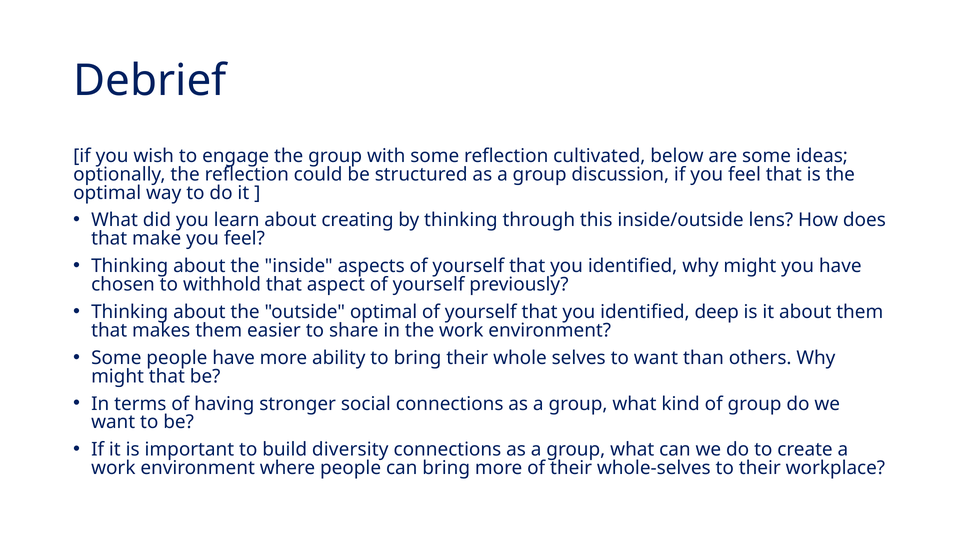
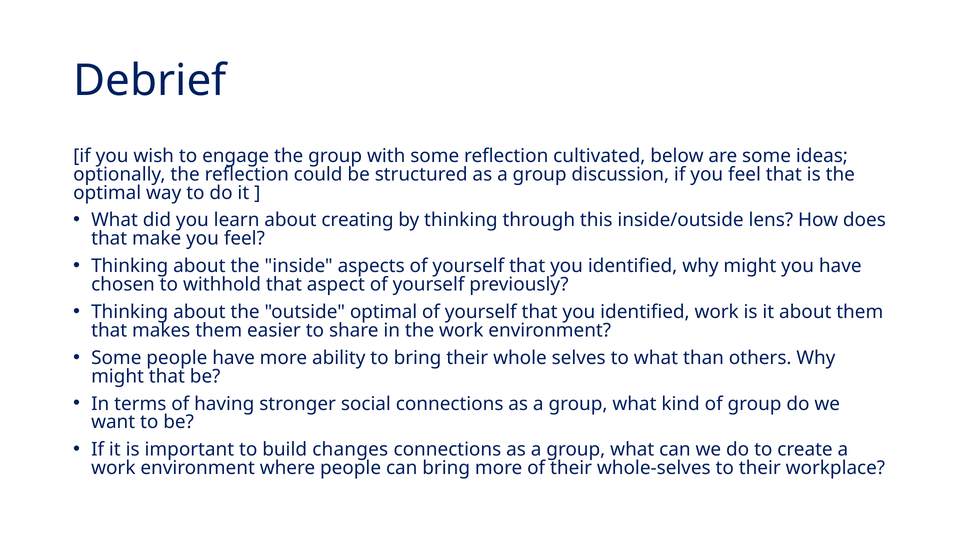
identified deep: deep -> work
to want: want -> what
diversity: diversity -> changes
